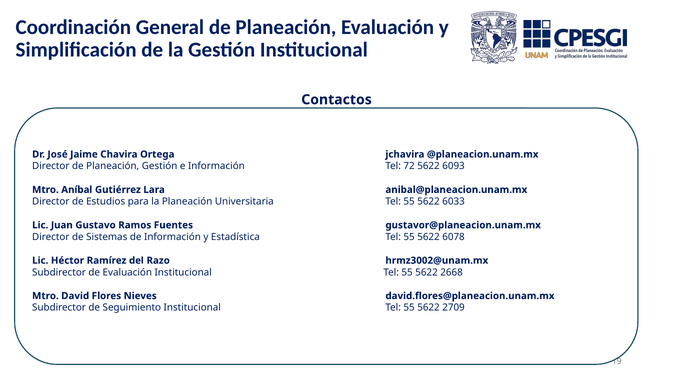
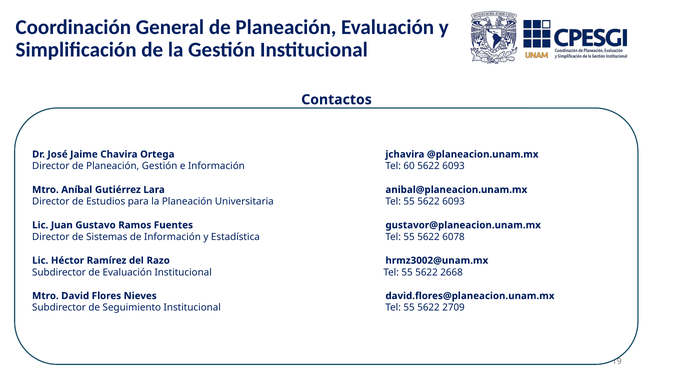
72: 72 -> 60
55 5622 6033: 6033 -> 6093
